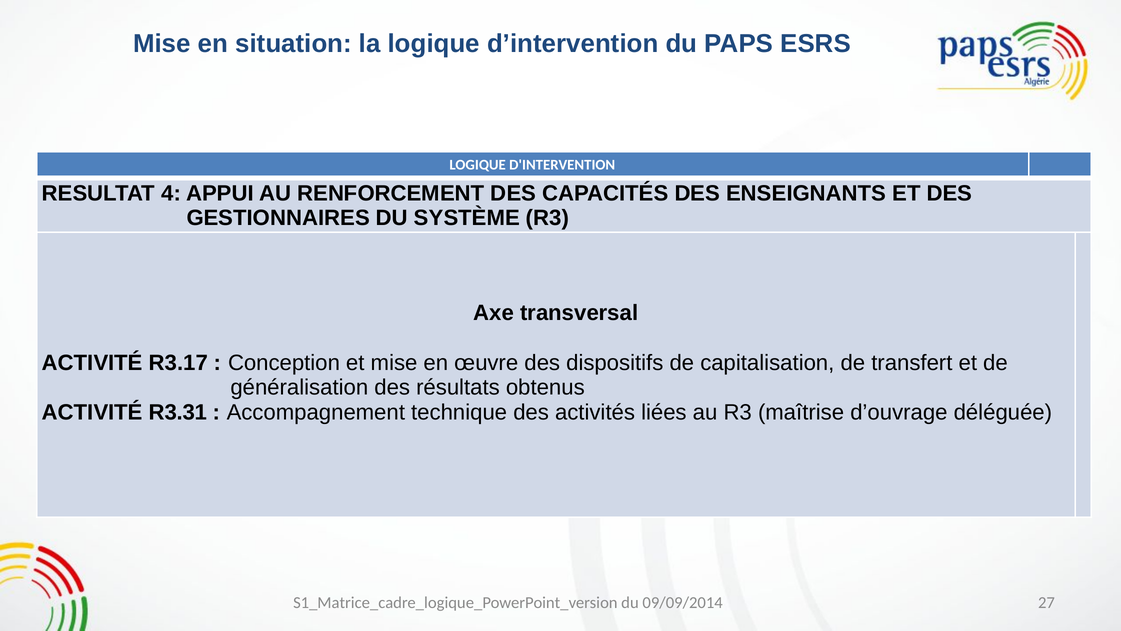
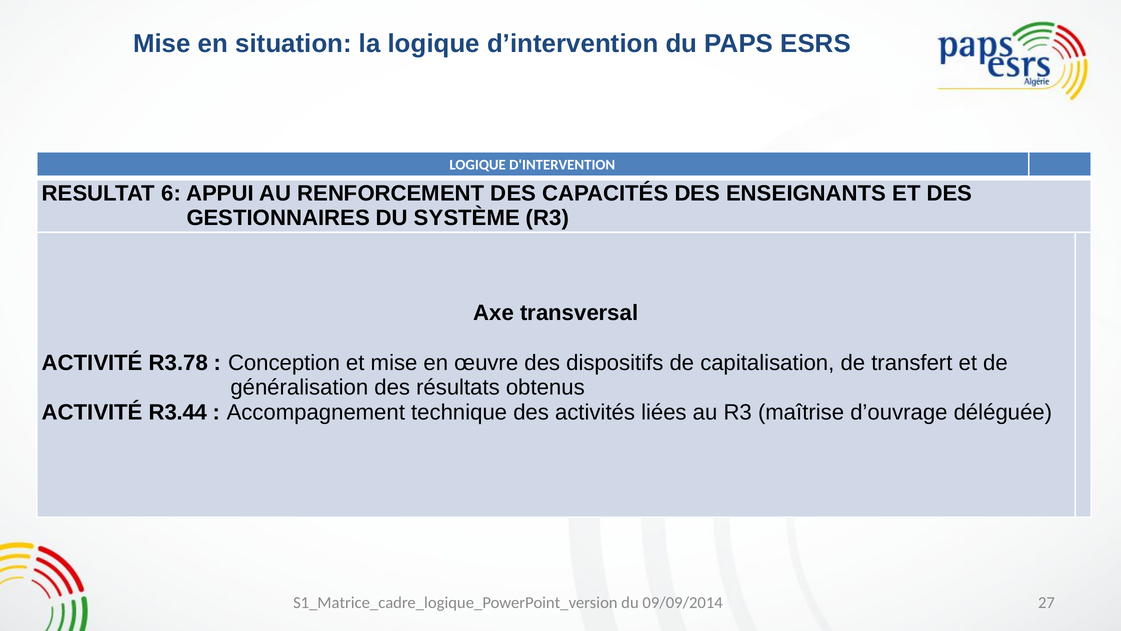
4: 4 -> 6
R3.17: R3.17 -> R3.78
R3.31: R3.31 -> R3.44
